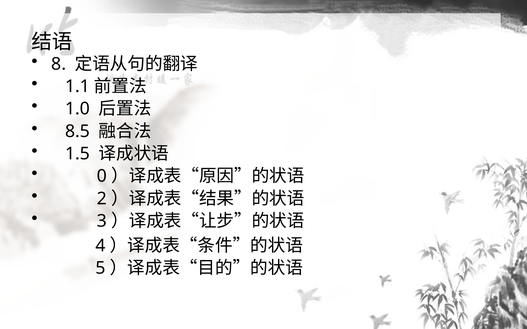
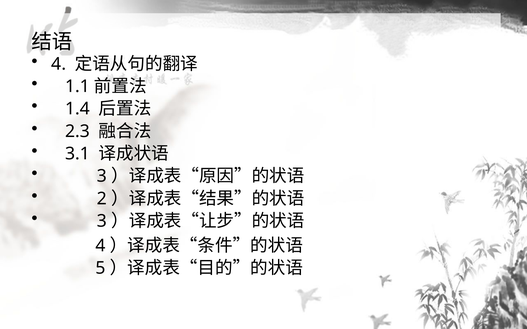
8 at (59, 64): 8 -> 4
1.0: 1.0 -> 1.4
8.5: 8.5 -> 2.3
1.5: 1.5 -> 3.1
0 at (102, 176): 0 -> 3
